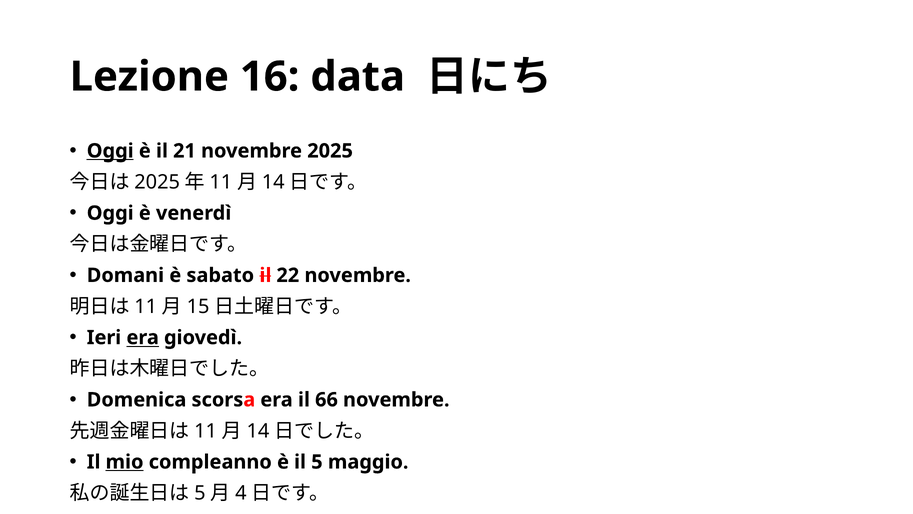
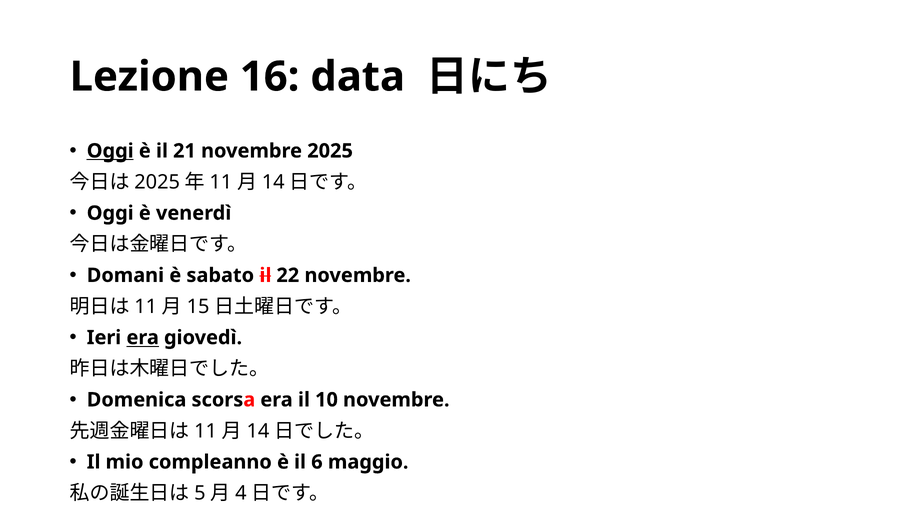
66: 66 -> 10
mio underline: present -> none
il 5: 5 -> 6
